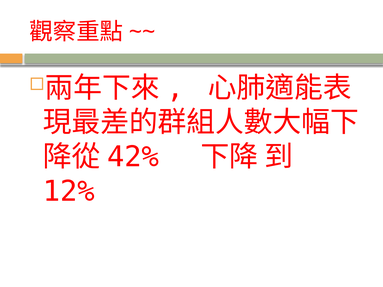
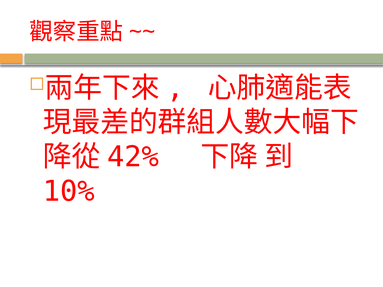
12%: 12% -> 10%
